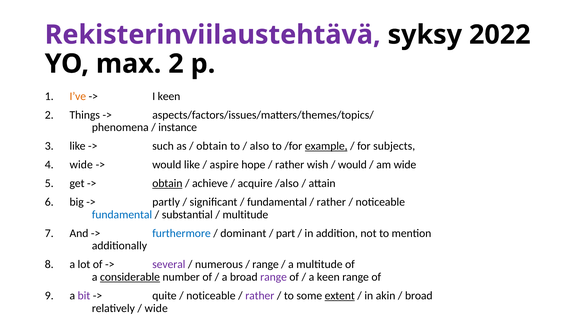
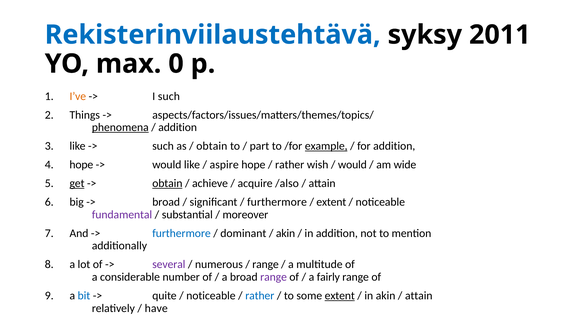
Rekisterinviilaustehtävä colour: purple -> blue
2022: 2022 -> 2011
max 2: 2 -> 0
I keen: keen -> such
phenomena underline: none -> present
instance at (178, 128): instance -> addition
also: also -> part
for subjects: subjects -> addition
wide at (81, 165): wide -> hope
get underline: none -> present
partly at (166, 202): partly -> broad
fundamental at (277, 202): fundamental -> furthermore
rather at (331, 202): rather -> extent
fundamental at (122, 215) colour: blue -> purple
multitude at (245, 215): multitude -> moreover
part at (286, 233): part -> akin
considerable underline: present -> none
a keen: keen -> fairly
bit colour: purple -> blue
rather at (260, 296) colour: purple -> blue
broad at (419, 296): broad -> attain
wide at (156, 308): wide -> have
